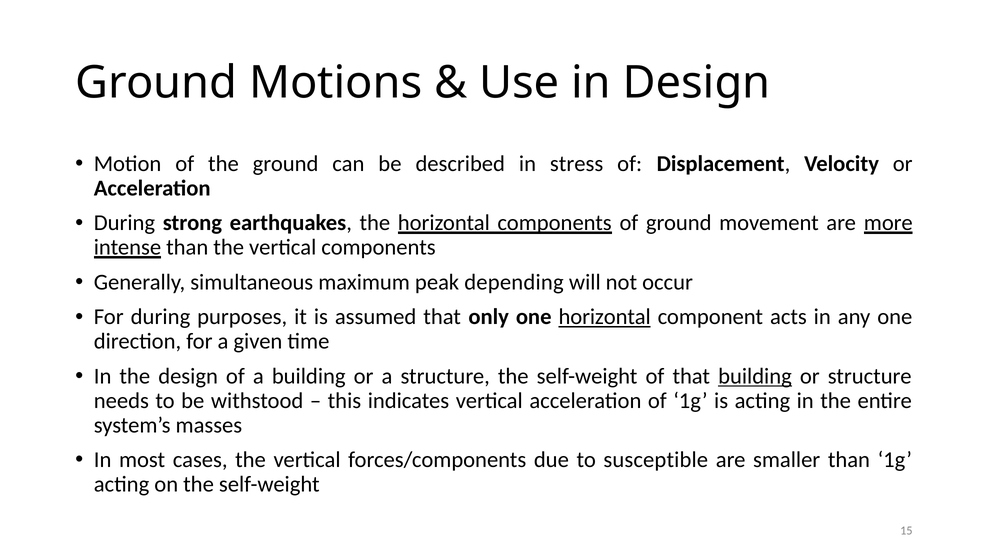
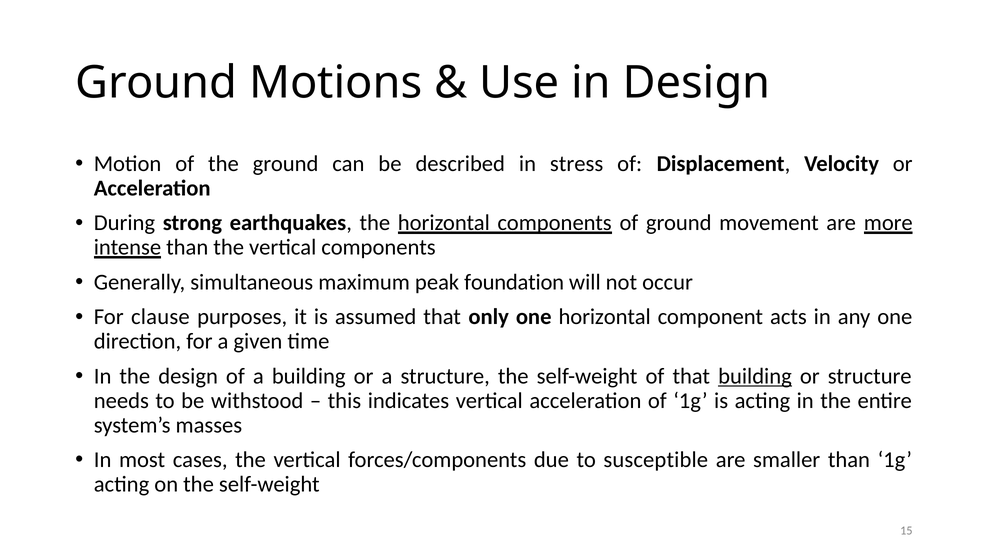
depending: depending -> foundation
For during: during -> clause
horizontal at (605, 317) underline: present -> none
